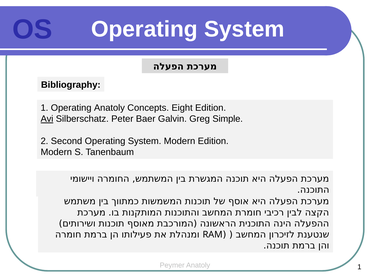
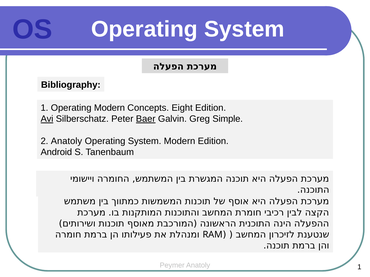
Operating Anatoly: Anatoly -> Modern
Baer underline: none -> present
2 Second: Second -> Anatoly
Modern at (56, 152): Modern -> Android
